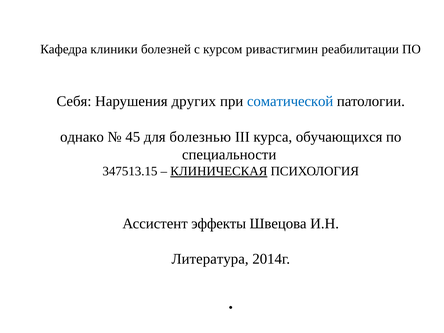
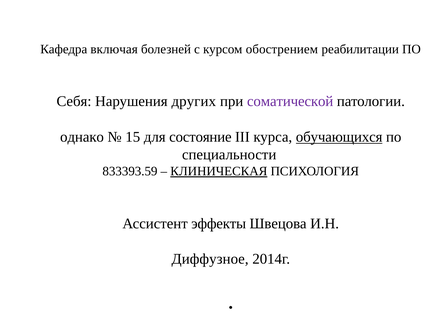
клиники: клиники -> включая
ривастигмин: ривастигмин -> обострением
соматической colour: blue -> purple
45: 45 -> 15
болезнью: болезнью -> состояние
обучающихся underline: none -> present
347513.15: 347513.15 -> 833393.59
Литература: Литература -> Диффузное
